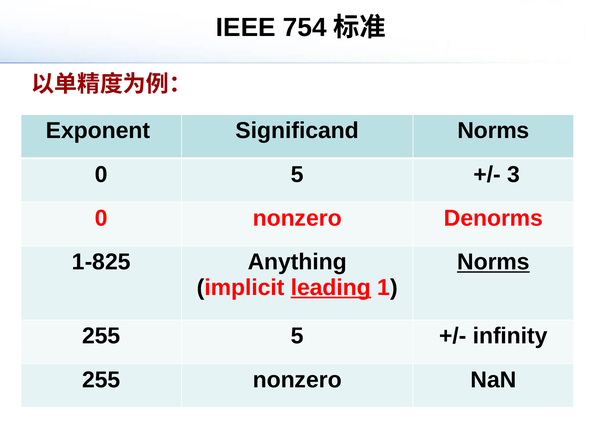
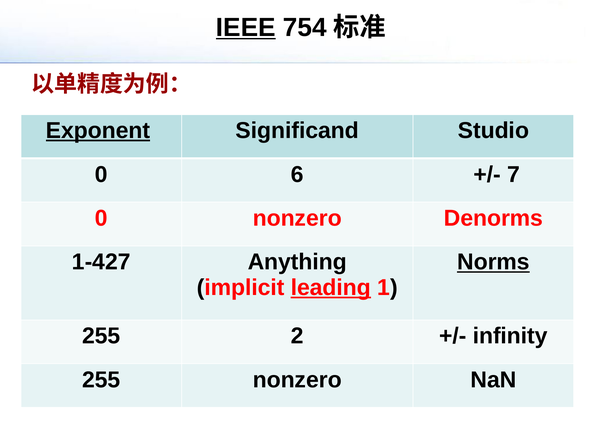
IEEE underline: none -> present
Exponent underline: none -> present
Significand Norms: Norms -> Studio
0 5: 5 -> 6
3: 3 -> 7
1-825: 1-825 -> 1-427
255 5: 5 -> 2
